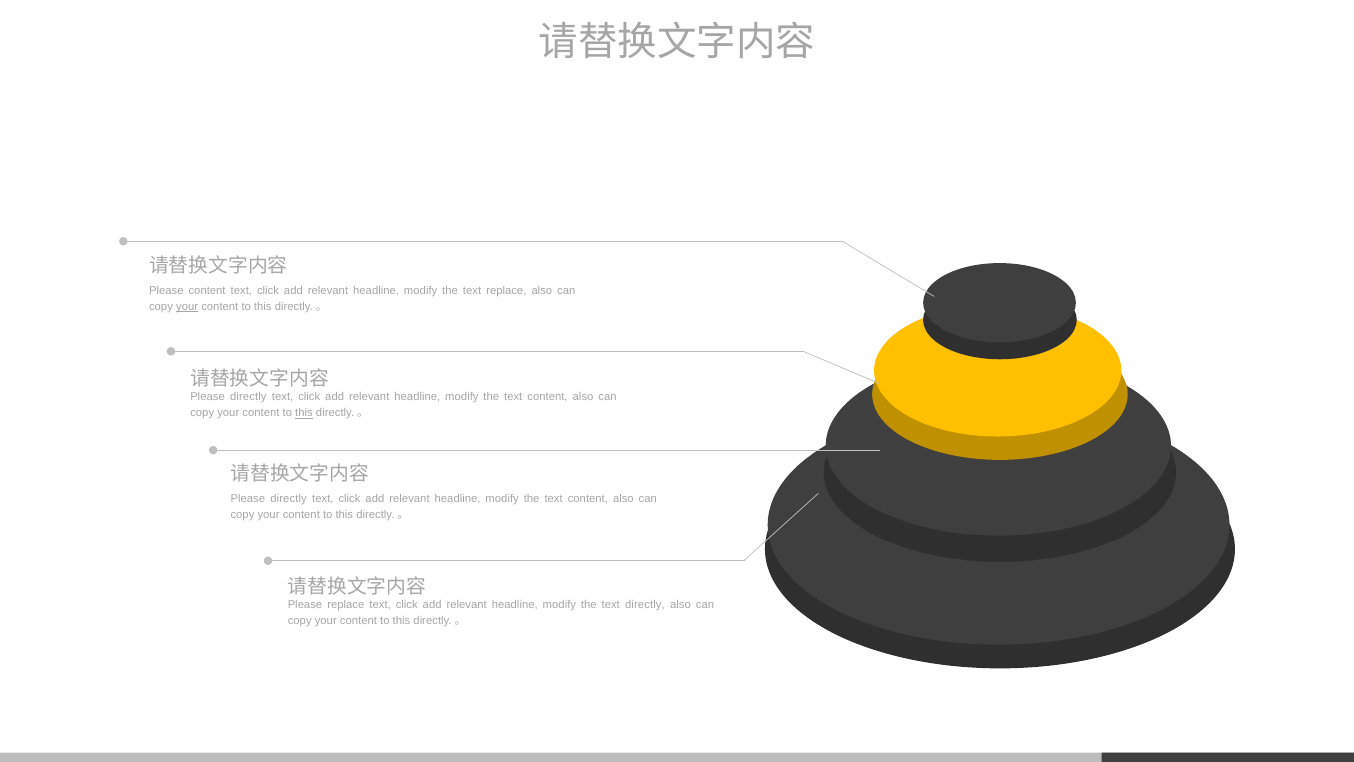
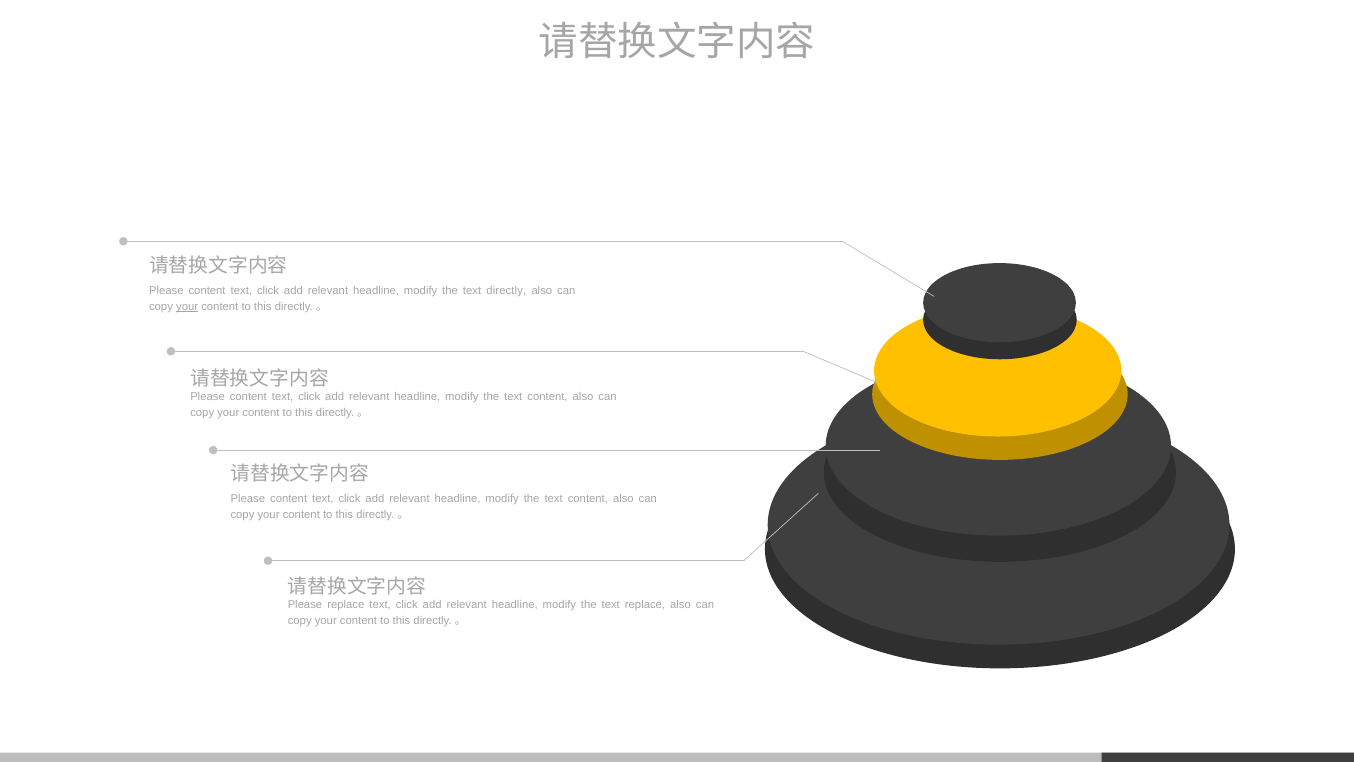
text replace: replace -> directly
directly at (248, 397): directly -> content
this at (304, 413) underline: present -> none
directly at (289, 498): directly -> content
text directly: directly -> replace
